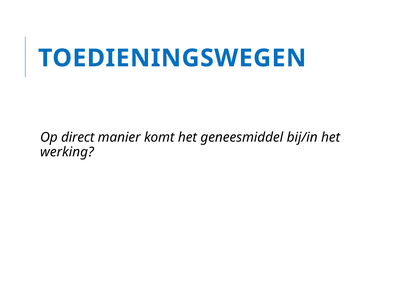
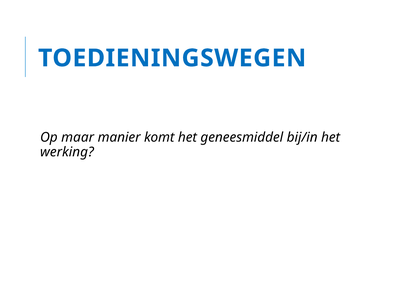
direct: direct -> maar
